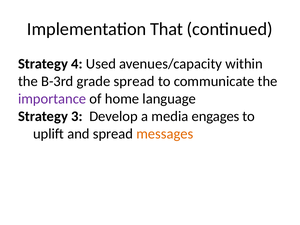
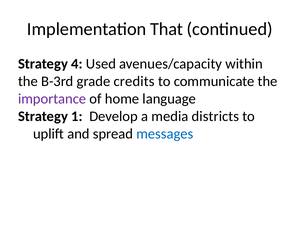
grade spread: spread -> credits
3: 3 -> 1
engages: engages -> districts
messages colour: orange -> blue
